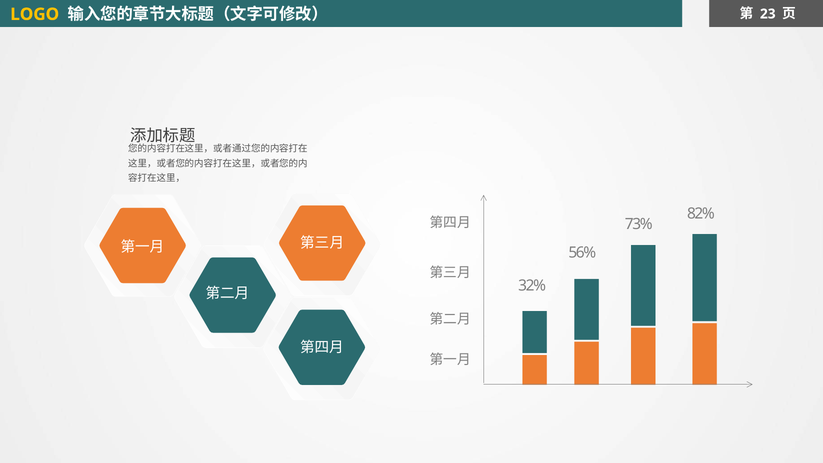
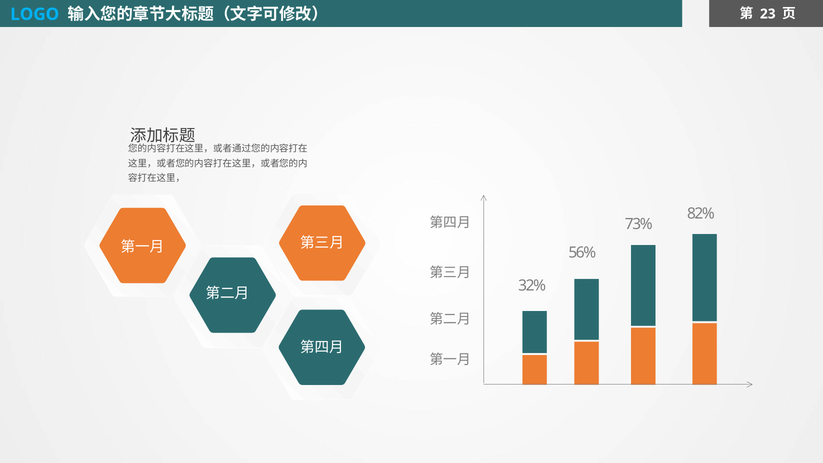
LOGO colour: yellow -> light blue
